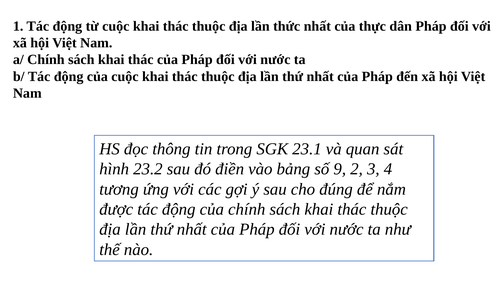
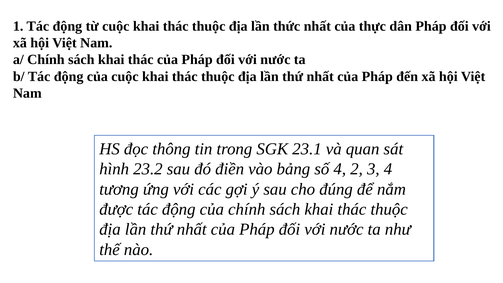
số 9: 9 -> 4
